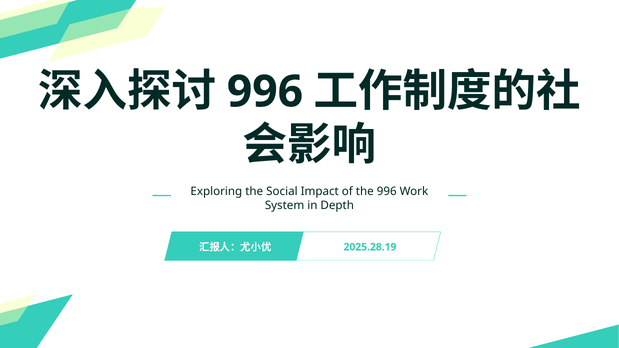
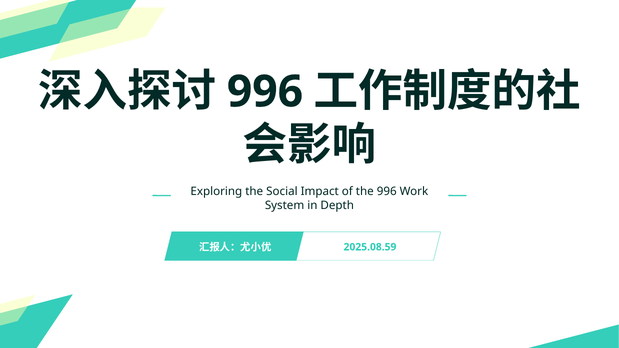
2025.28.19: 2025.28.19 -> 2025.08.59
